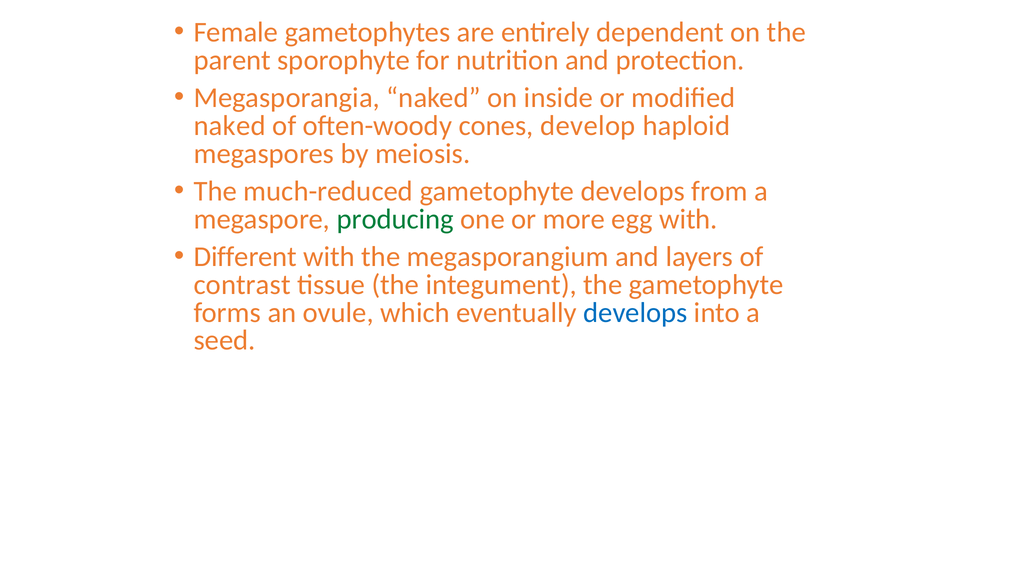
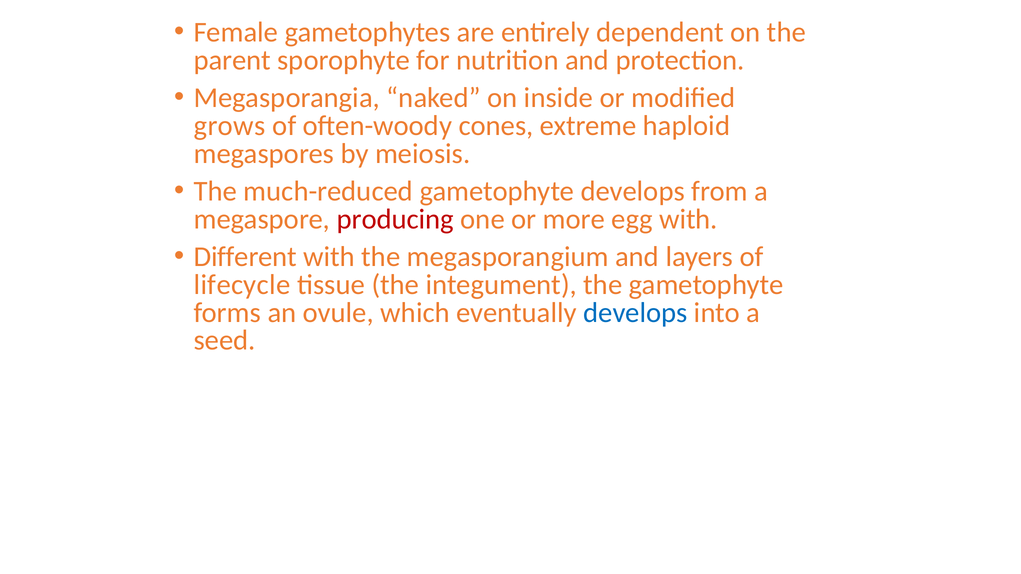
naked at (230, 126): naked -> grows
develop: develop -> extreme
producing colour: green -> red
contrast: contrast -> lifecycle
